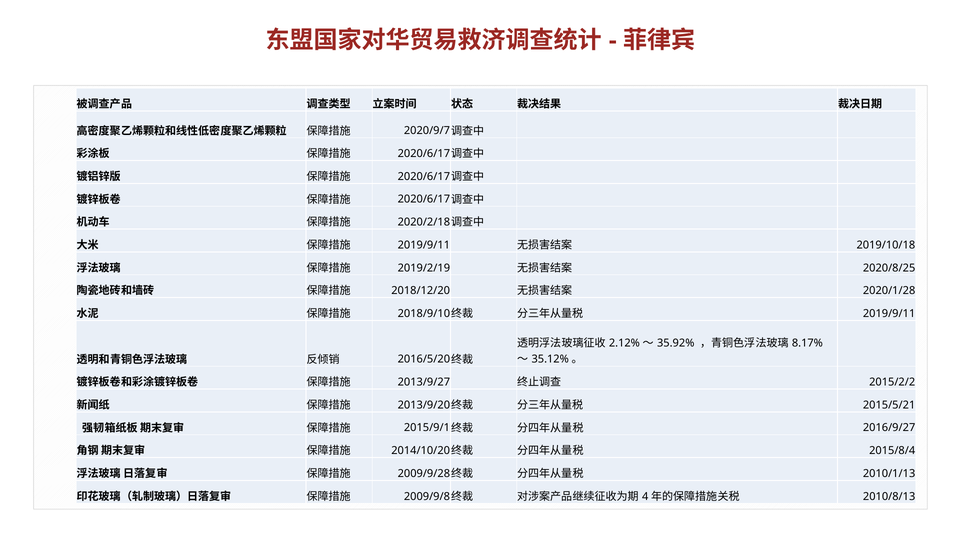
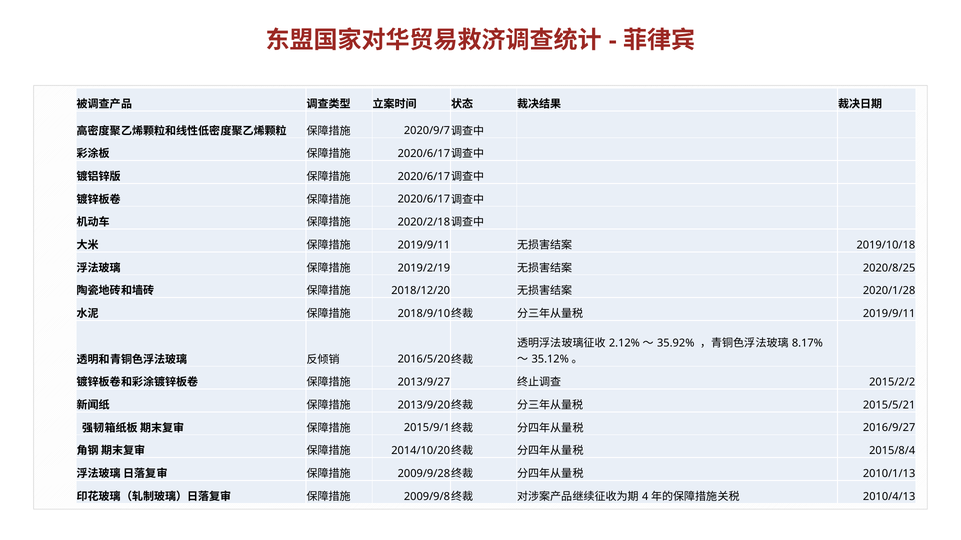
2010/8/13: 2010/8/13 -> 2010/4/13
